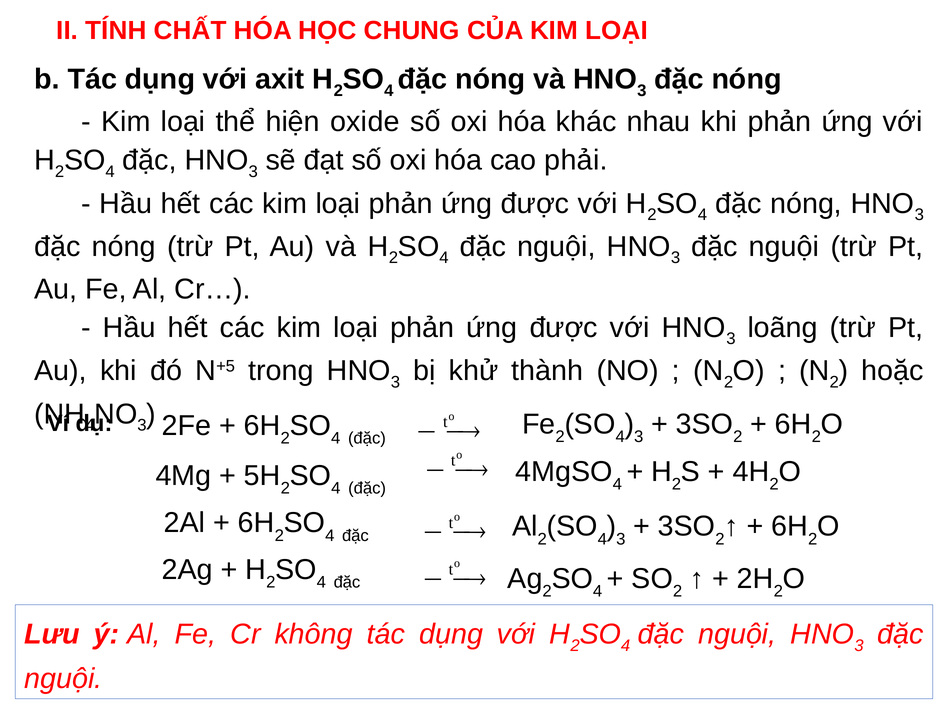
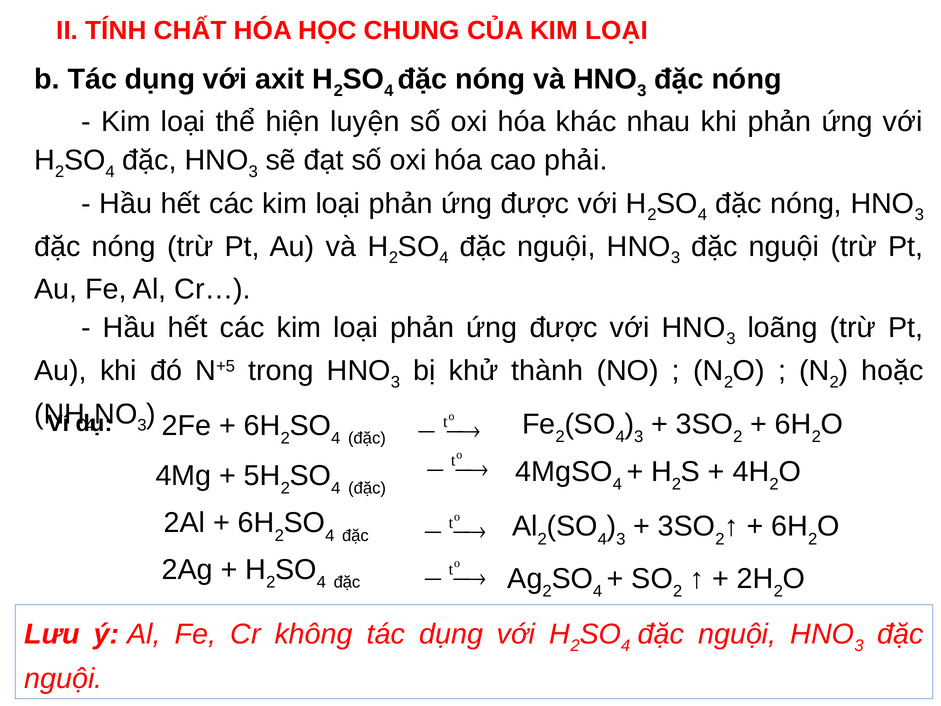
oxide: oxide -> luyện
